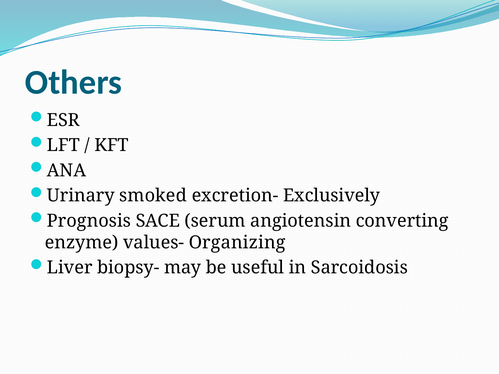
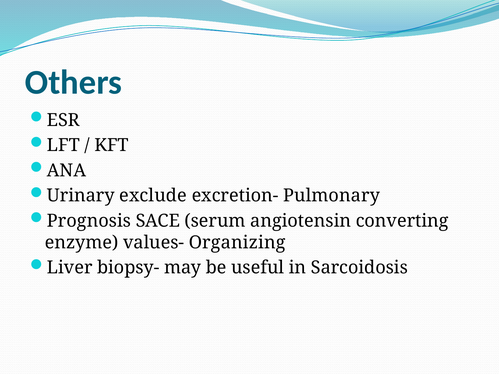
smoked: smoked -> exclude
Exclusively: Exclusively -> Pulmonary
